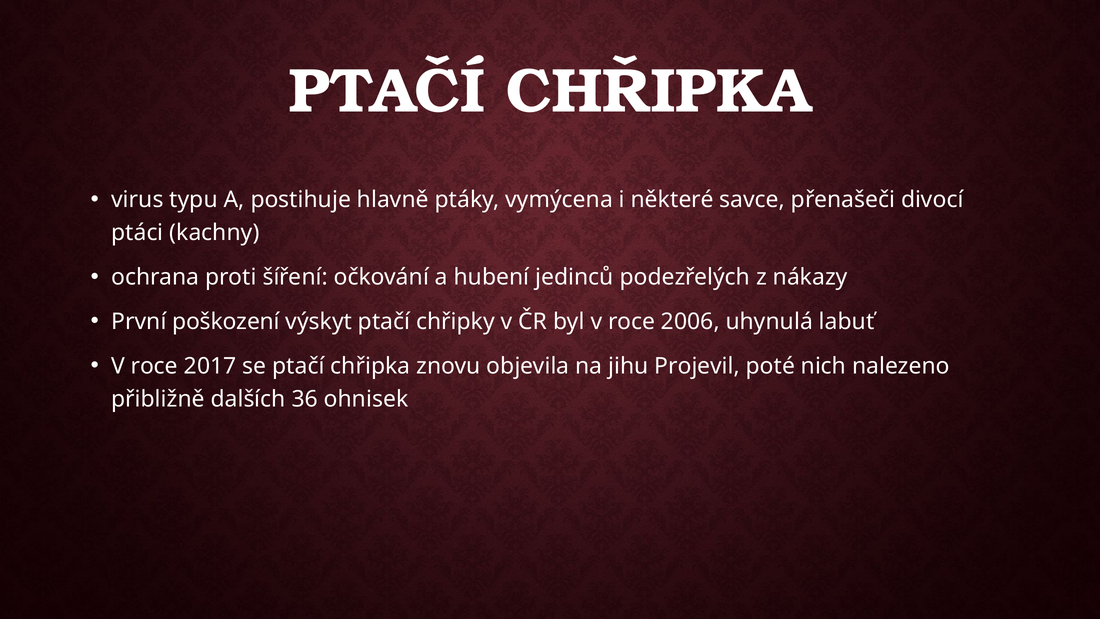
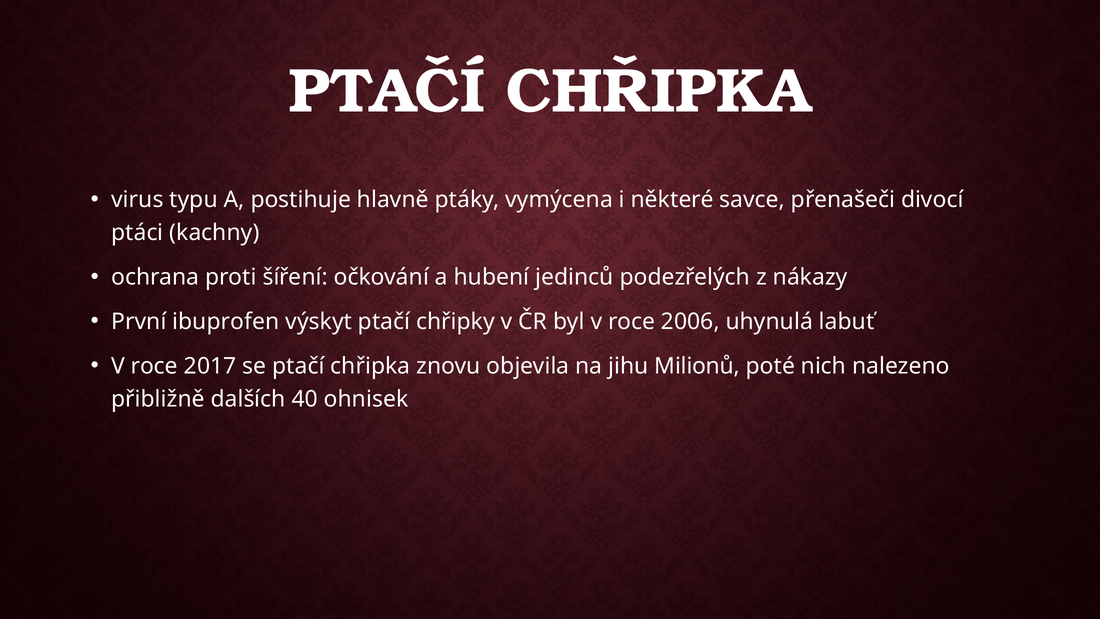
poškození: poškození -> ibuprofen
Projevil: Projevil -> Milionů
36: 36 -> 40
